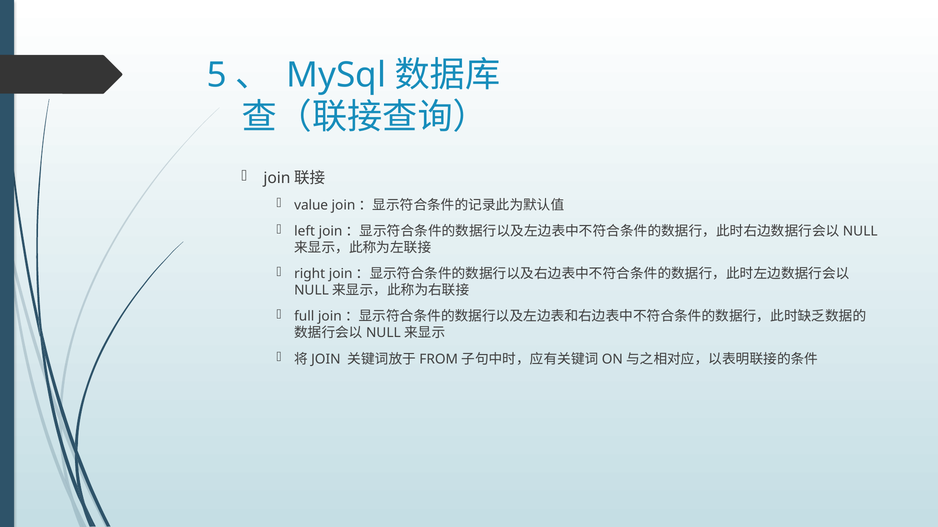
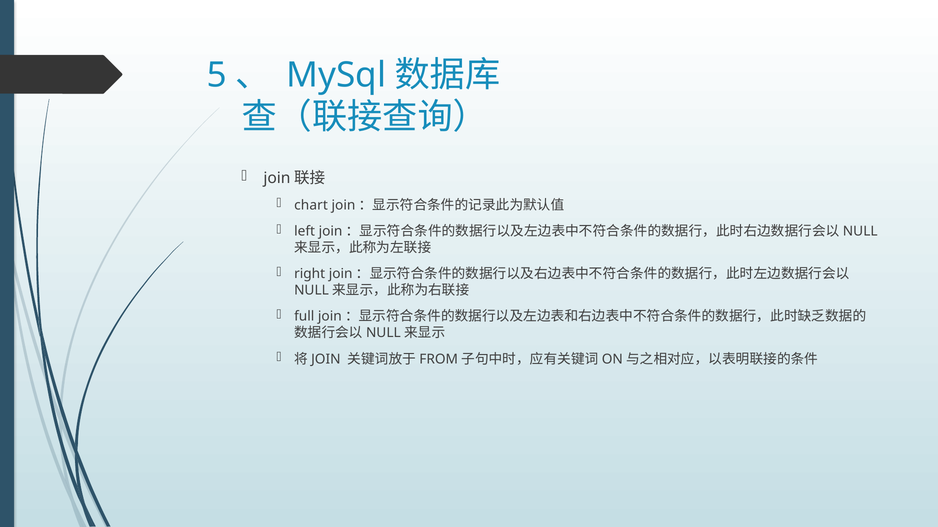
value: value -> chart
